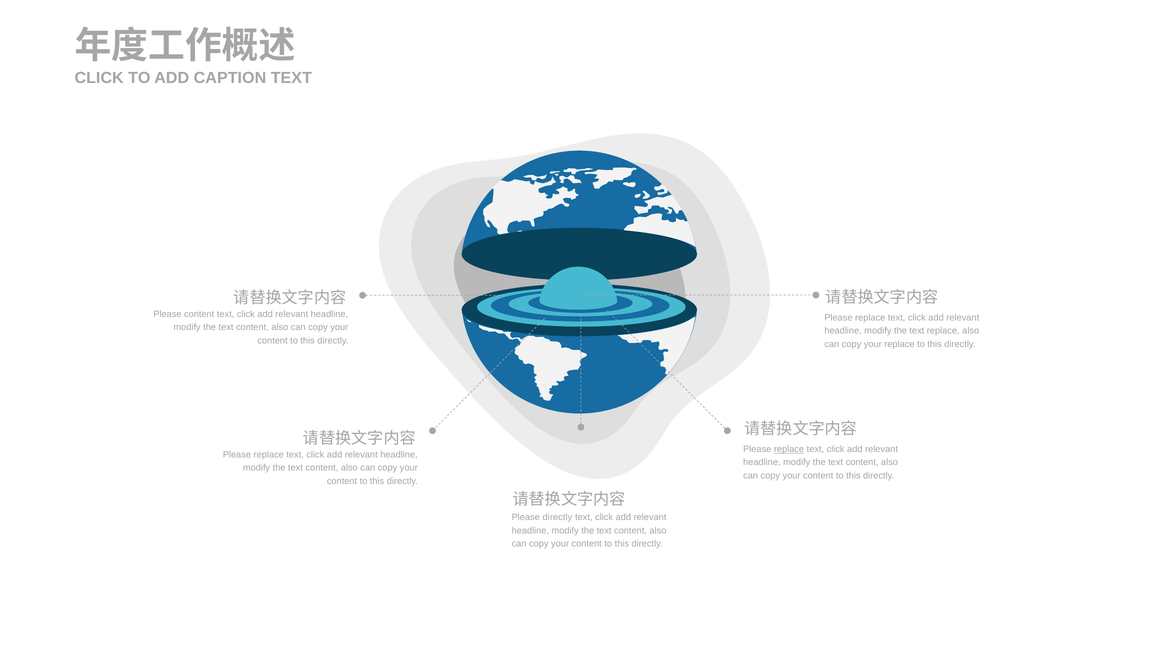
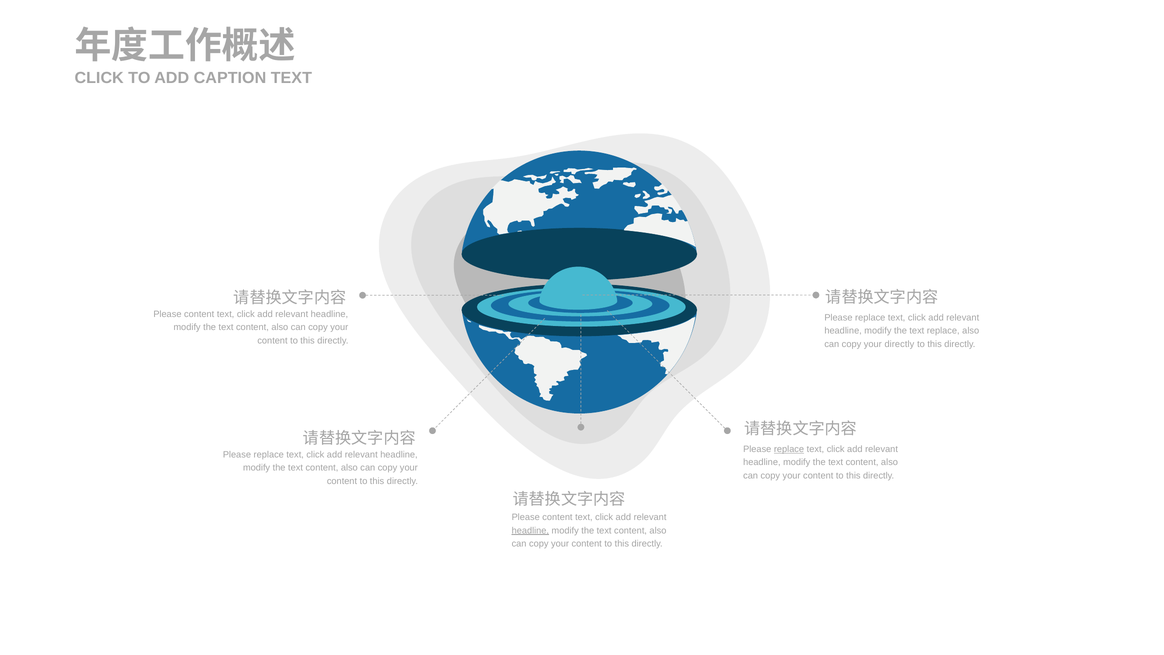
your replace: replace -> directly
directly at (557, 517): directly -> content
headline at (530, 530) underline: none -> present
